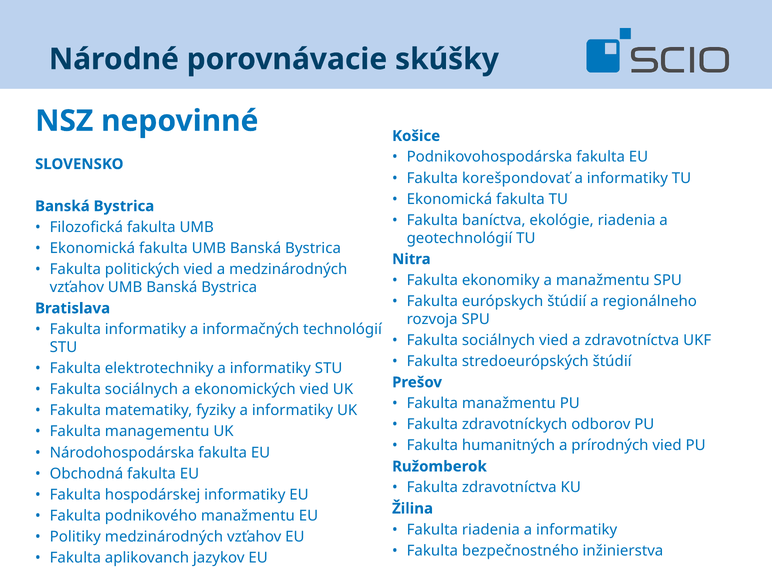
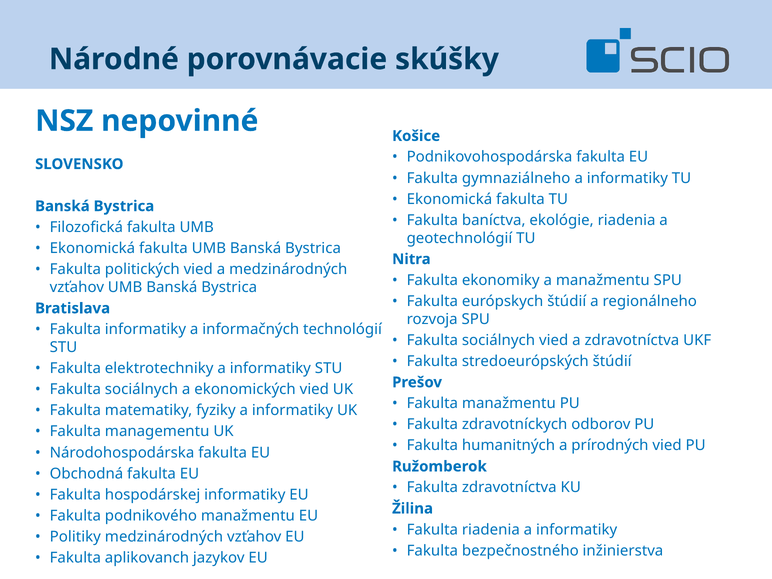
korešpondovať: korešpondovať -> gymnaziálneho
